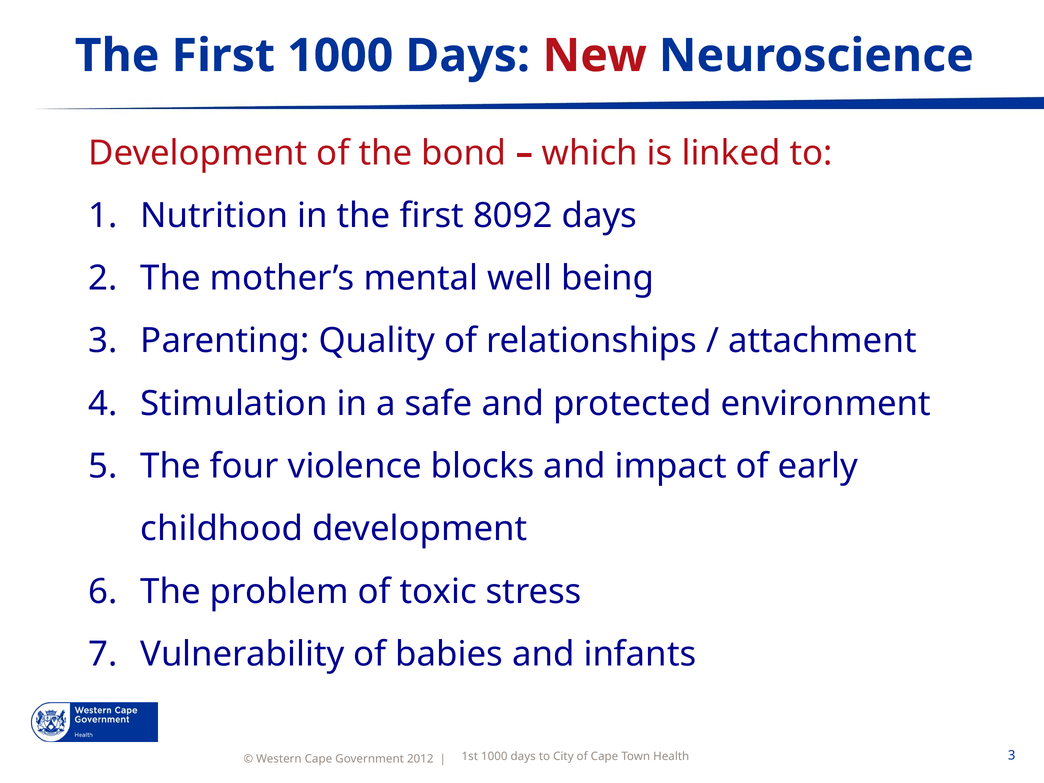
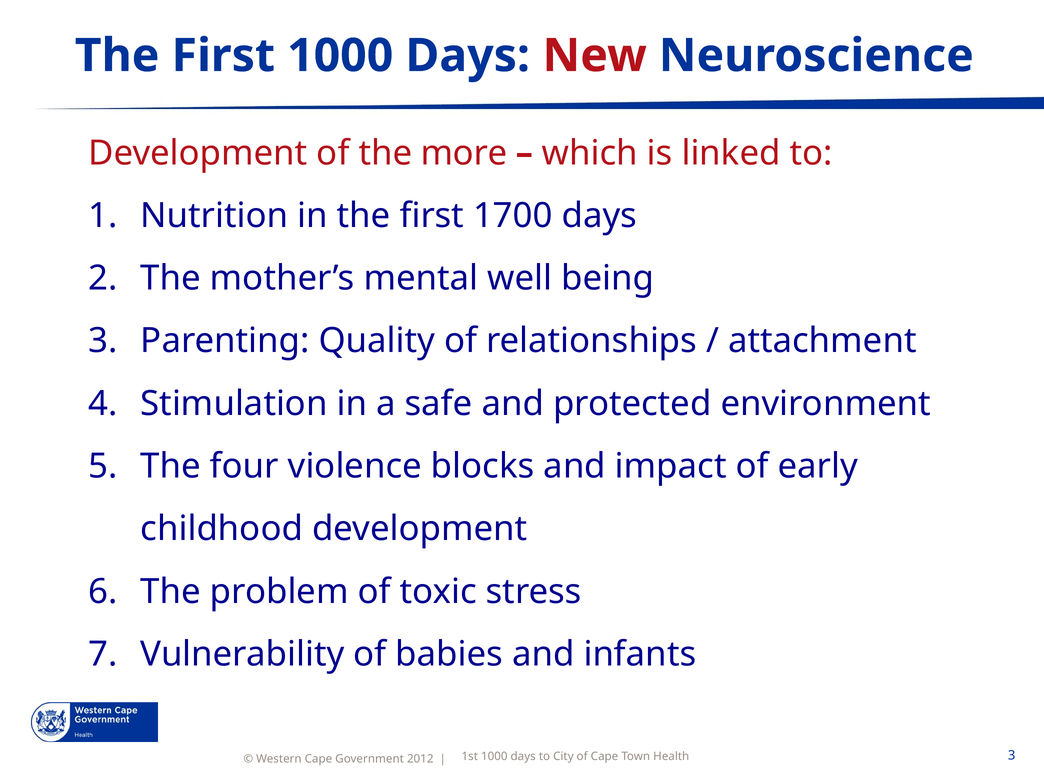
bond: bond -> more
8092: 8092 -> 1700
